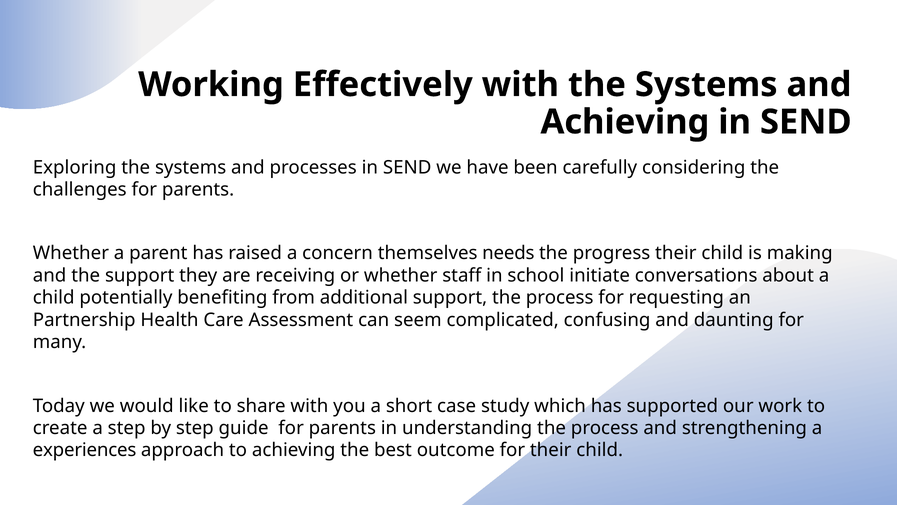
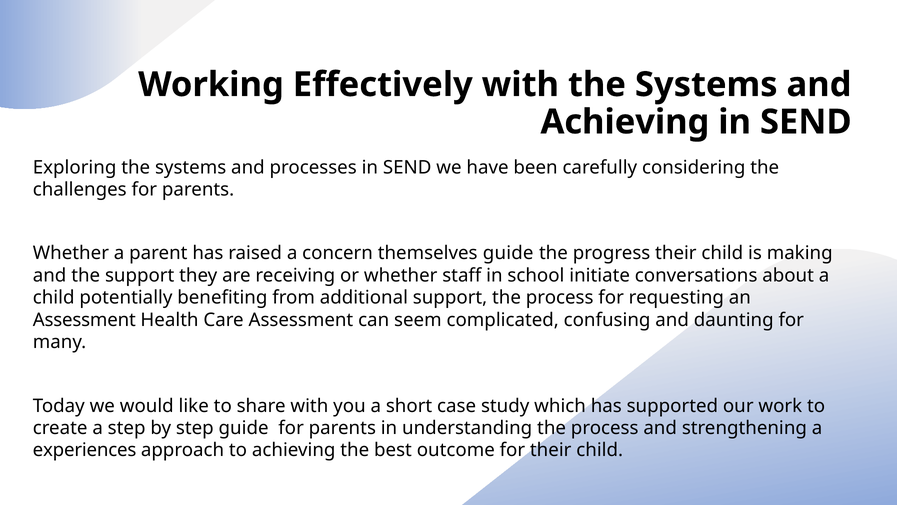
themselves needs: needs -> guide
Partnership at (84, 320): Partnership -> Assessment
